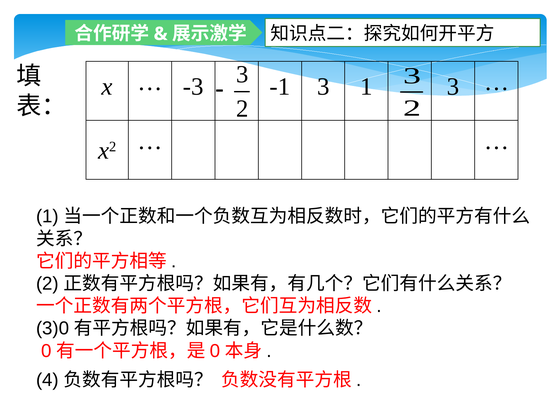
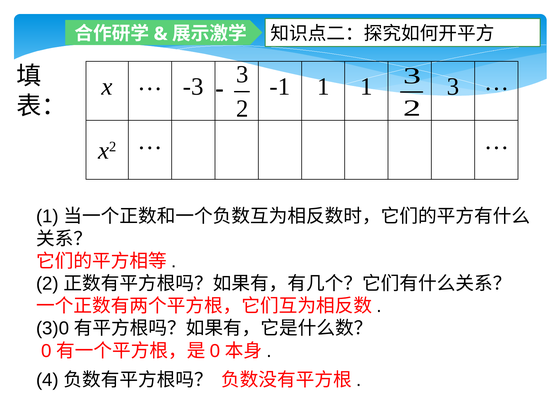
-1 3: 3 -> 1
